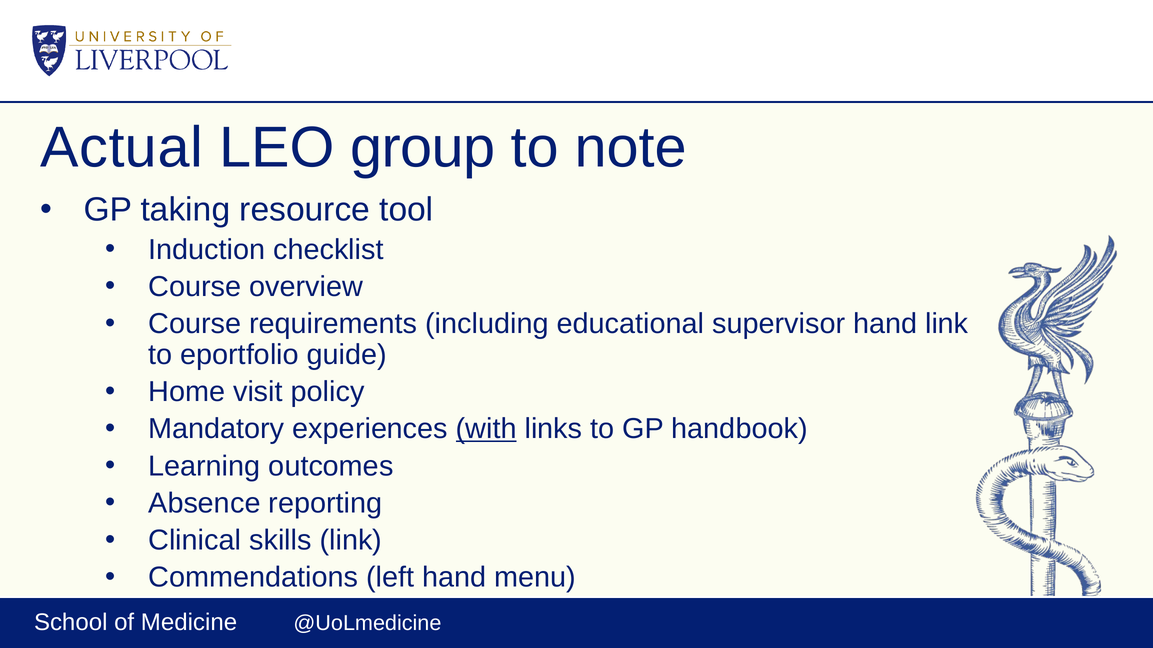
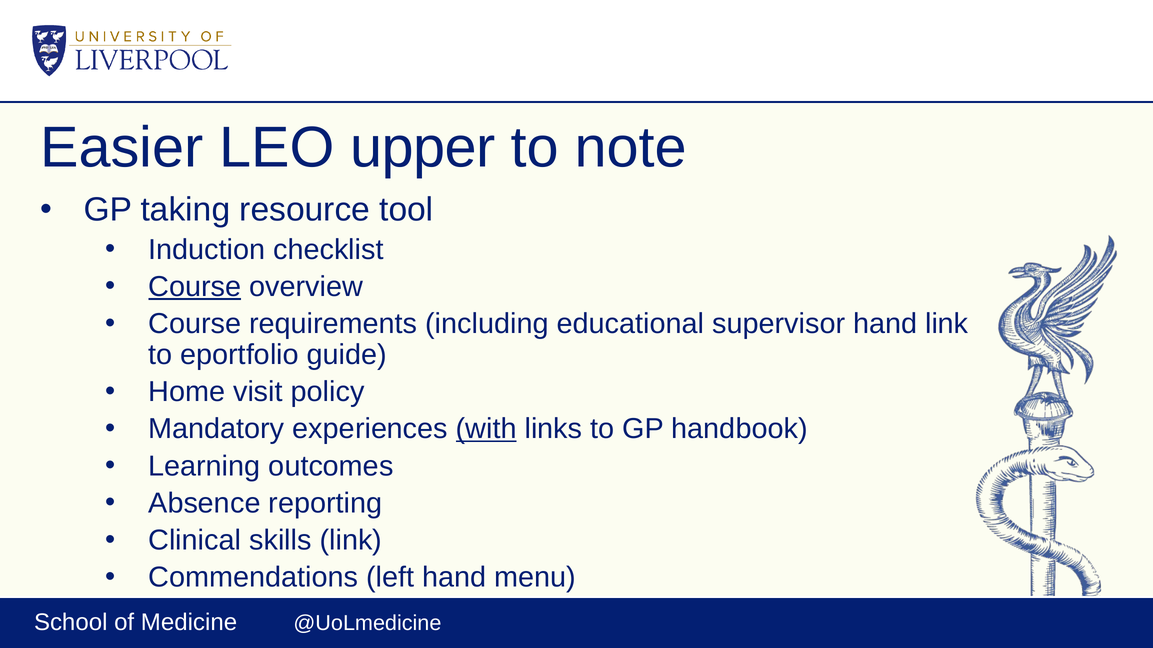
Actual: Actual -> Easier
group: group -> upper
Course at (195, 287) underline: none -> present
